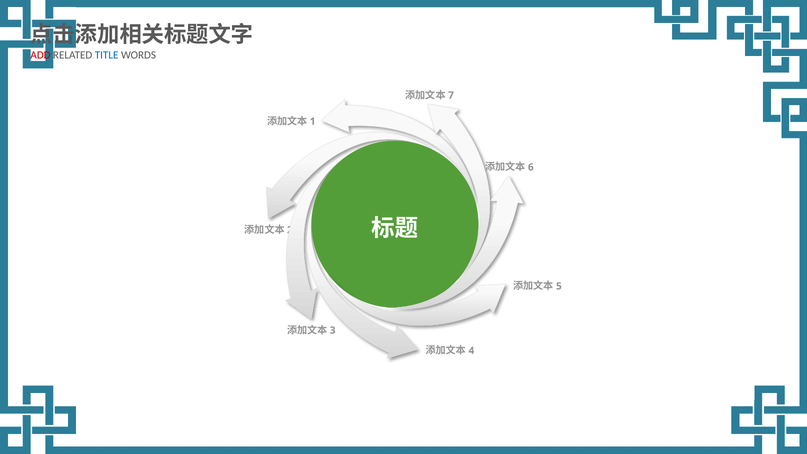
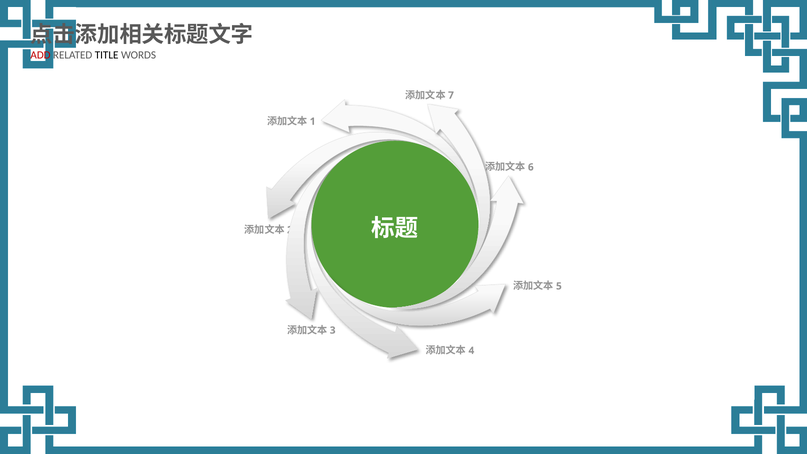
TITLE colour: blue -> black
